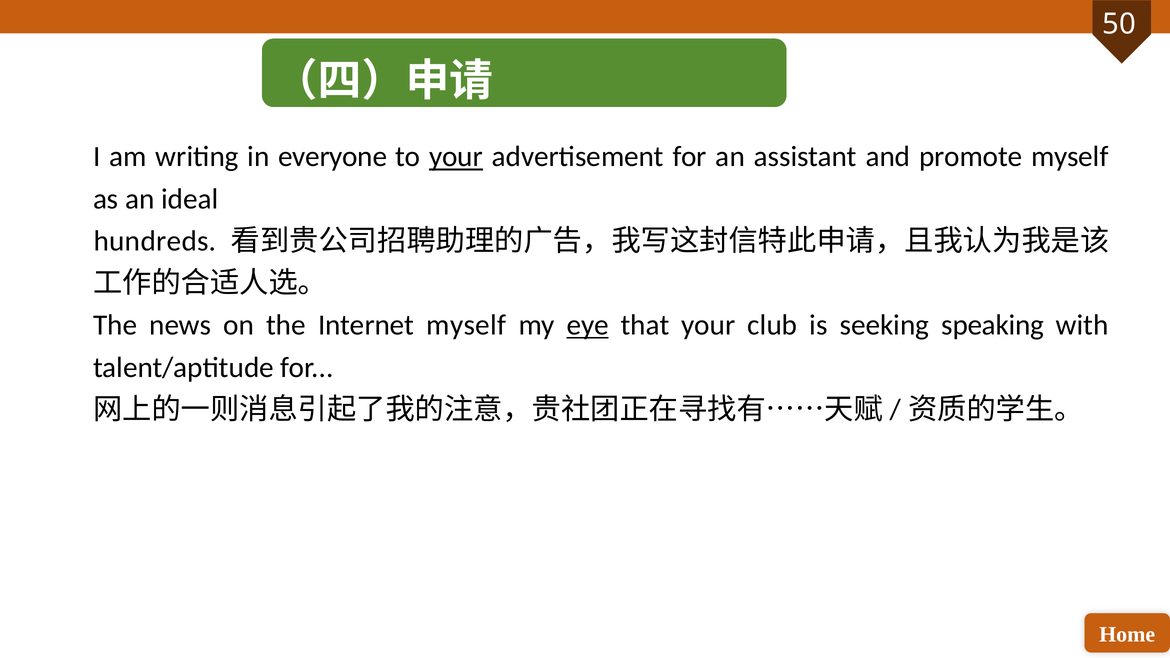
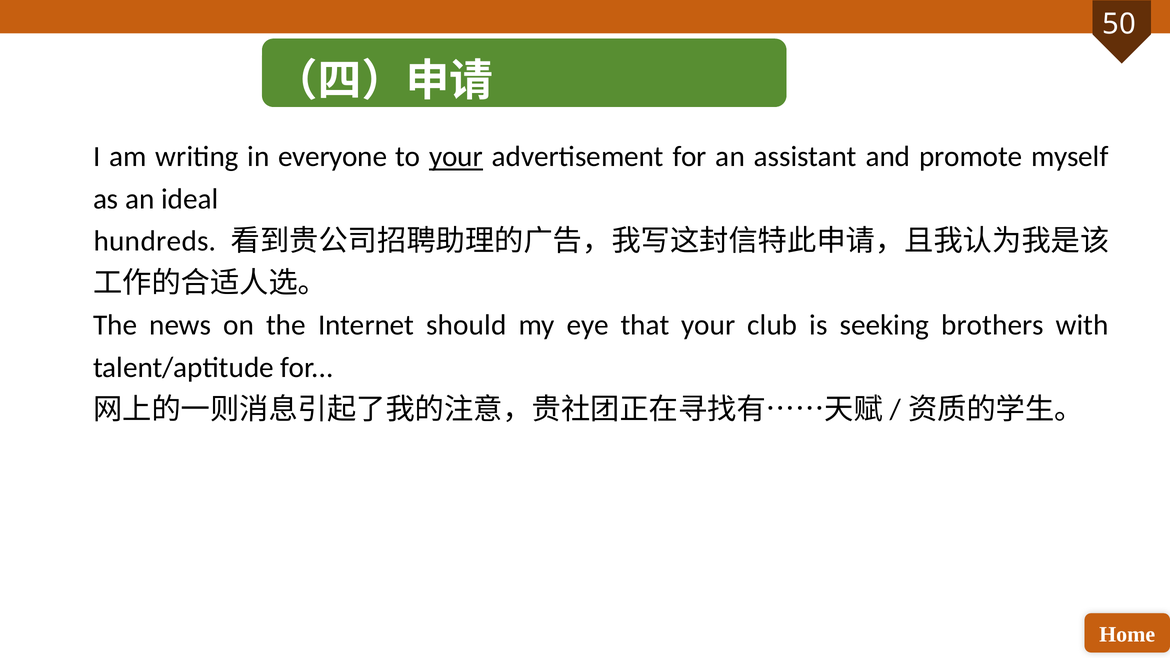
Internet myself: myself -> should
eye underline: present -> none
speaking: speaking -> brothers
